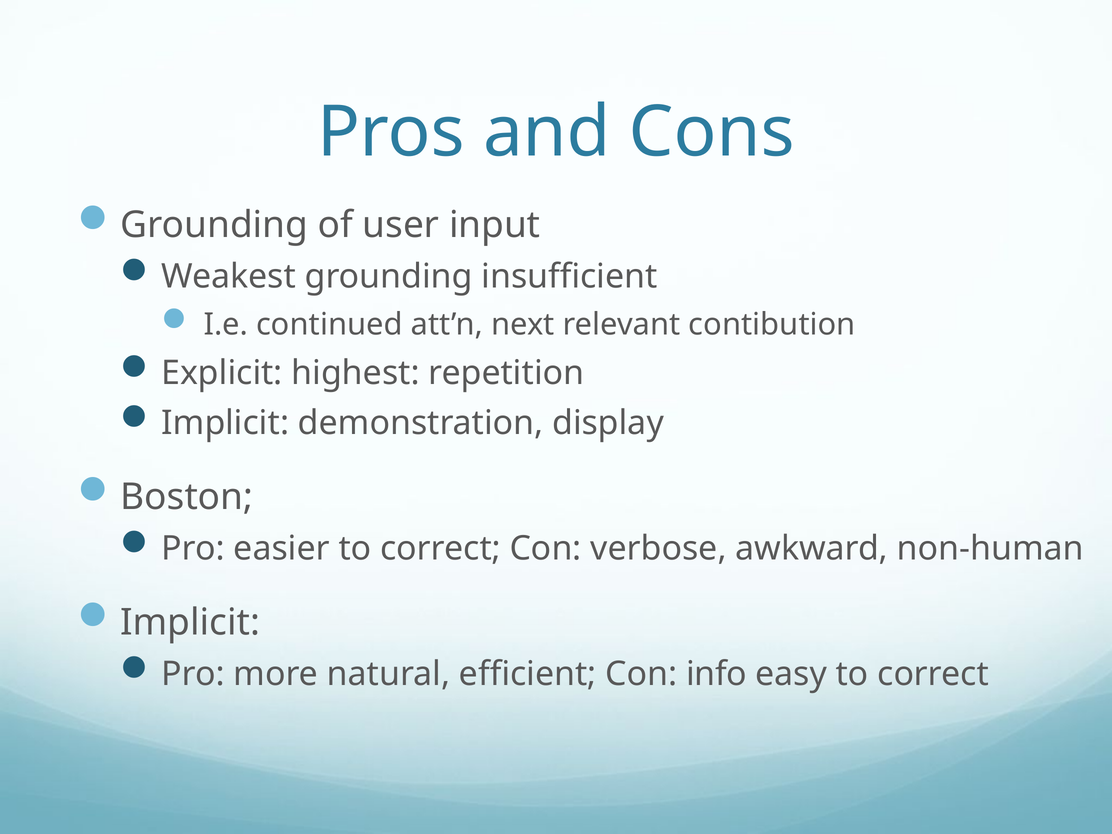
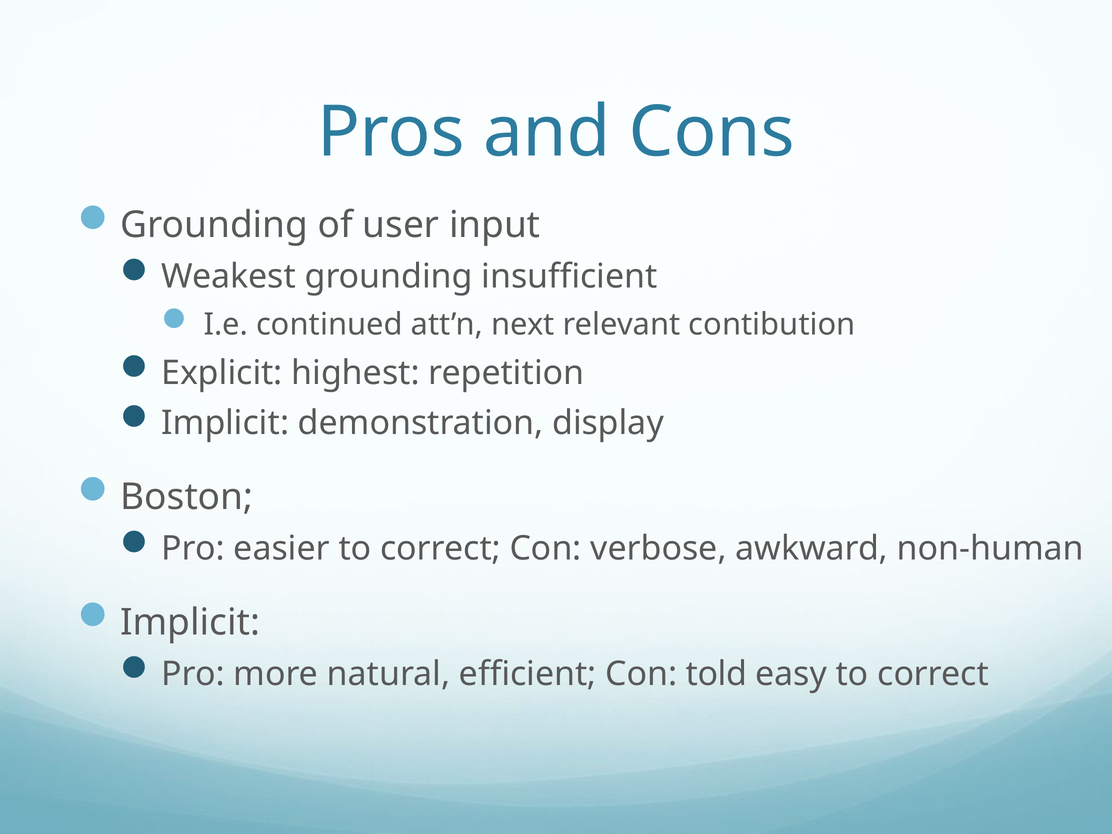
info: info -> told
